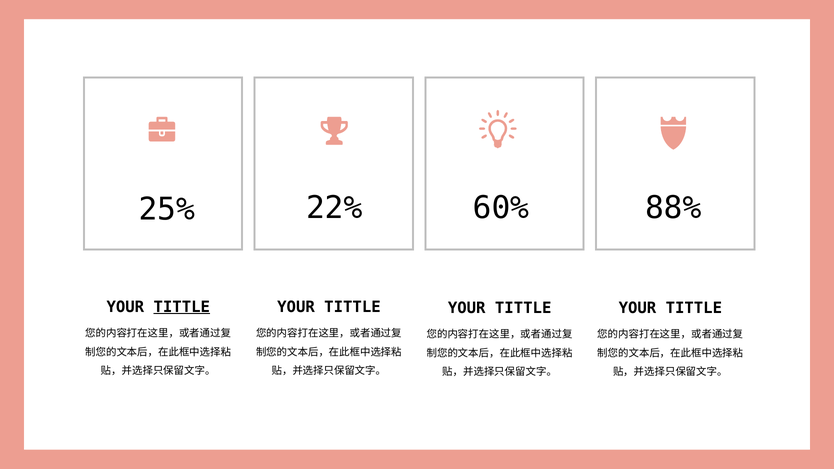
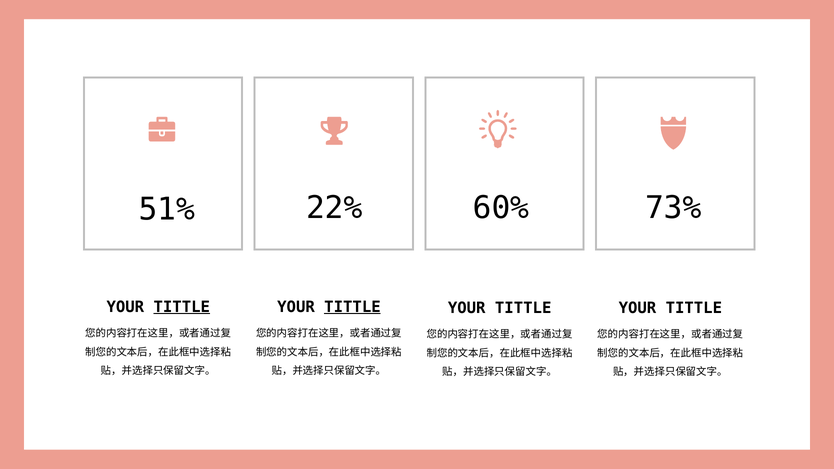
88%: 88% -> 73%
25%: 25% -> 51%
TITTLE at (352, 307) underline: none -> present
